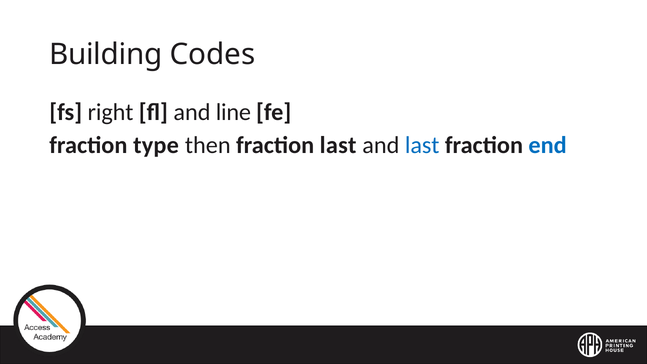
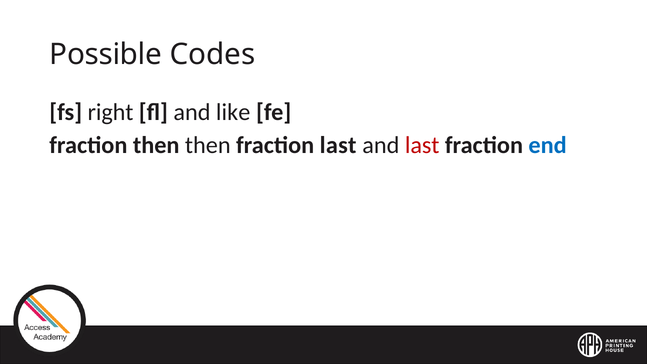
Building: Building -> Possible
line: line -> like
fraction type: type -> then
last at (422, 145) colour: blue -> red
